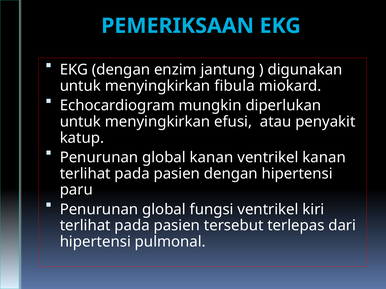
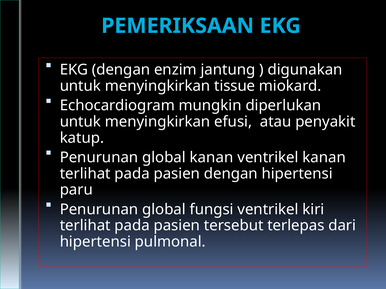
fibula: fibula -> tissue
